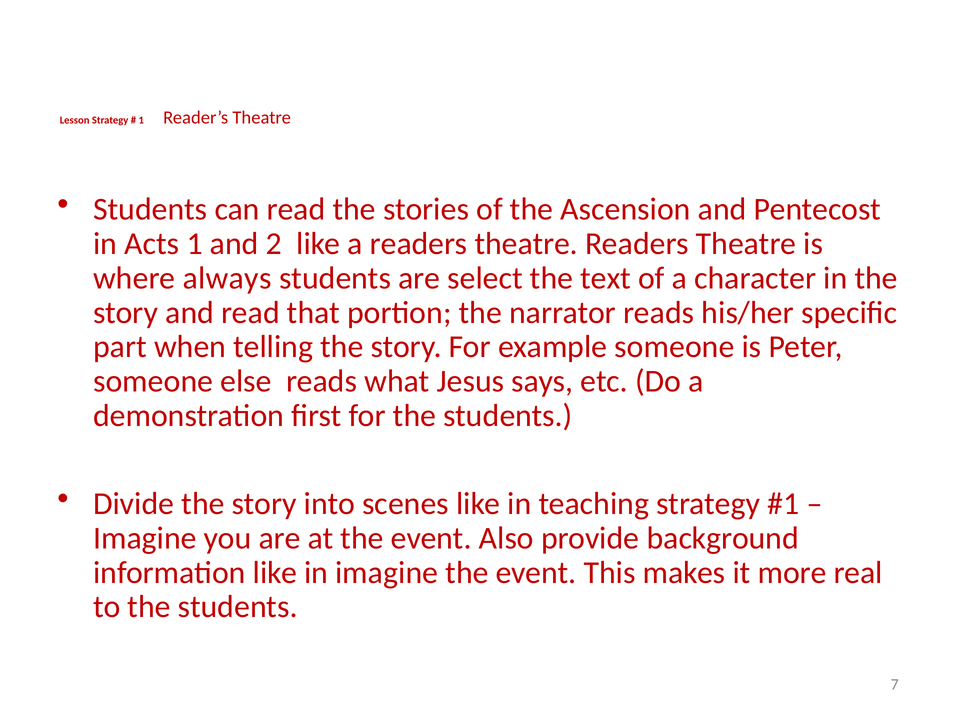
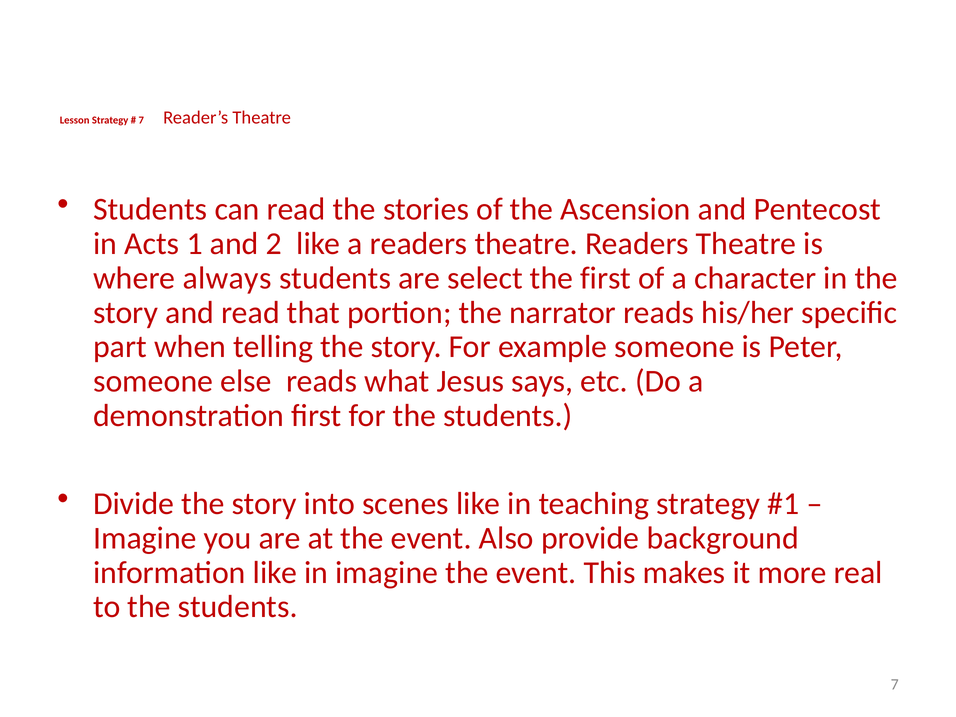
1 at (141, 120): 1 -> 7
the text: text -> first
